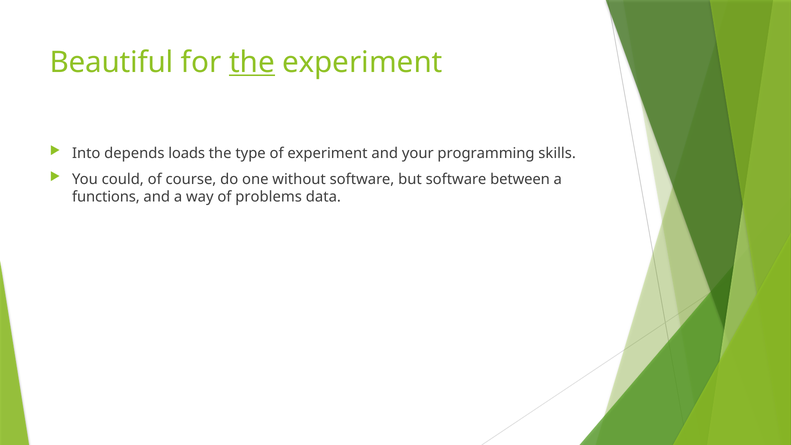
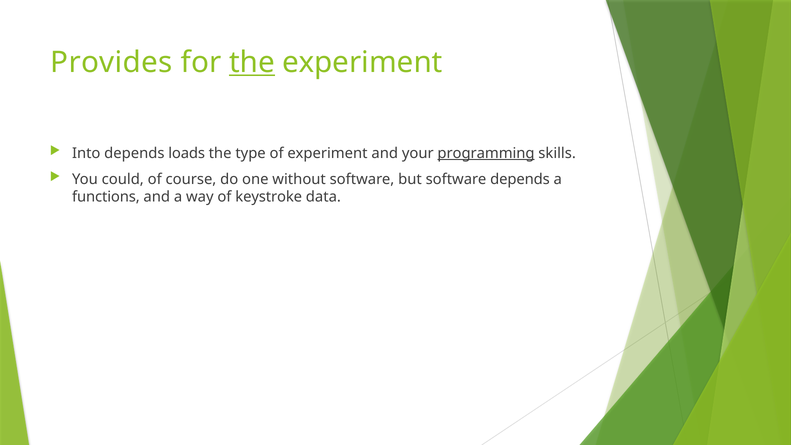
Beautiful: Beautiful -> Provides
programming underline: none -> present
software between: between -> depends
problems: problems -> keystroke
